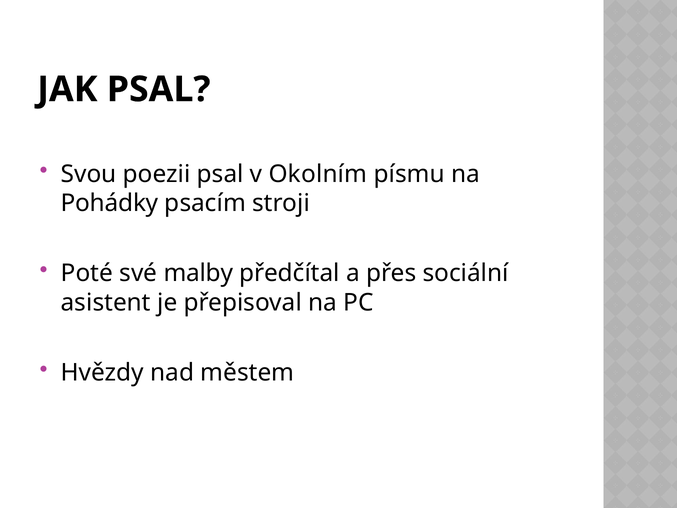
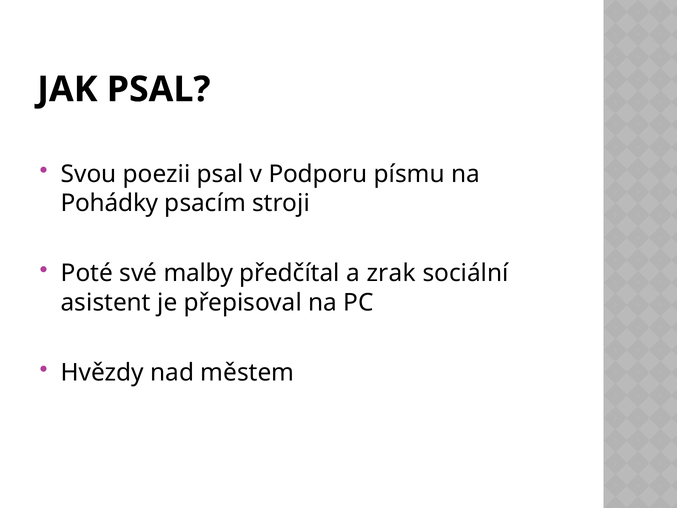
Okolním: Okolním -> Podporu
přes: přes -> zrak
